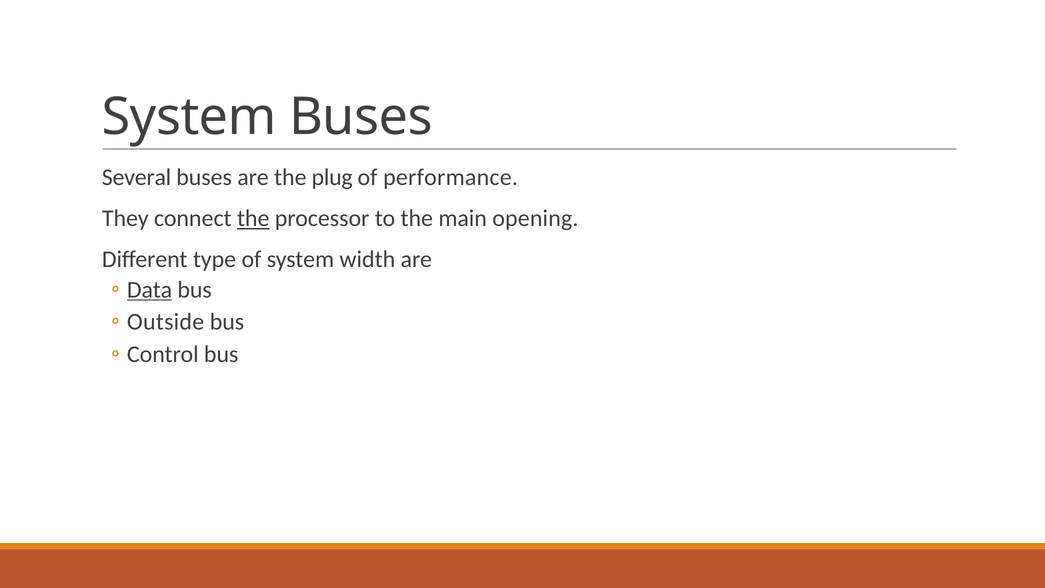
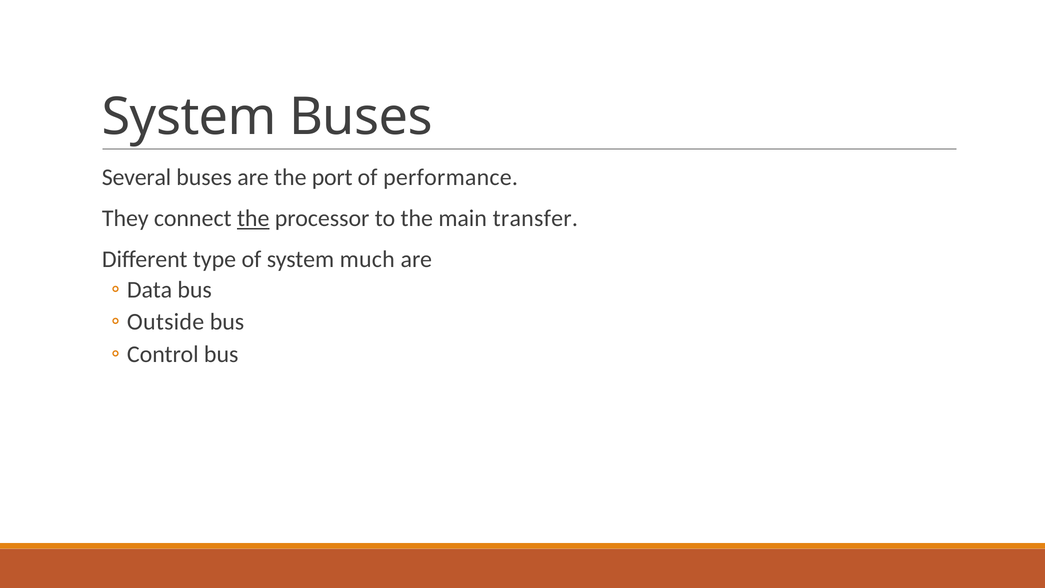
plug: plug -> port
opening: opening -> transfer
width: width -> much
Data underline: present -> none
